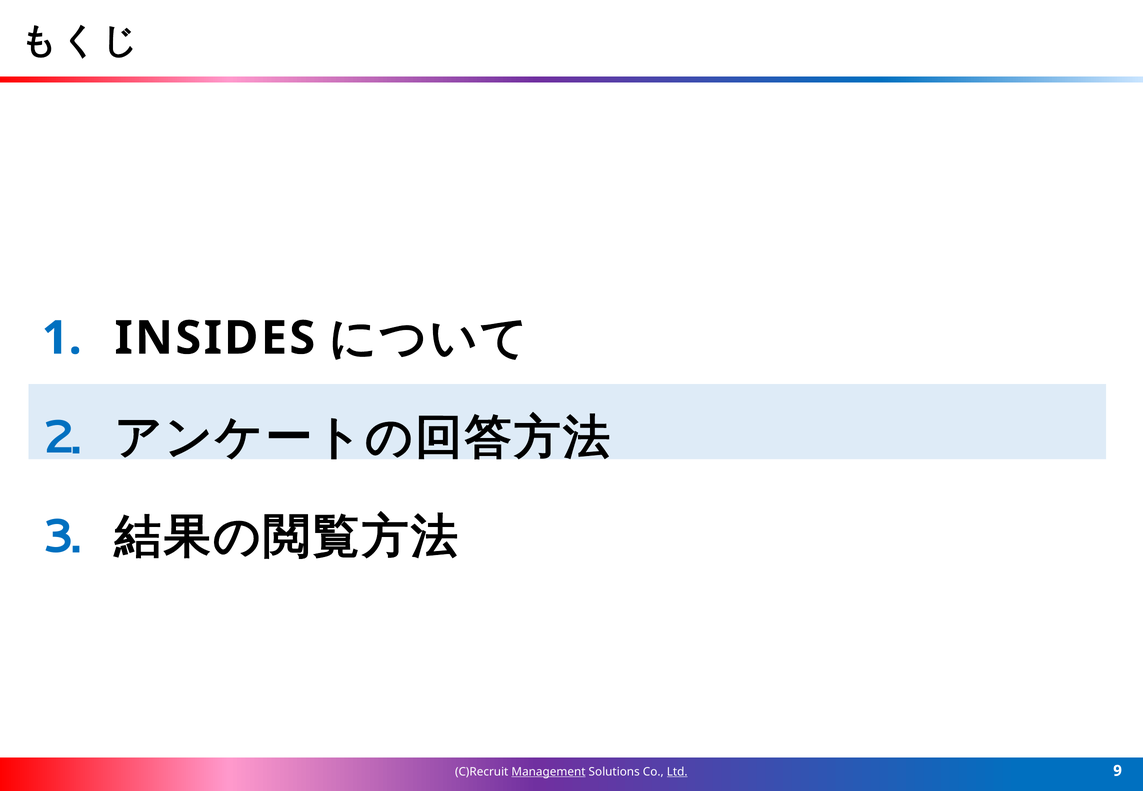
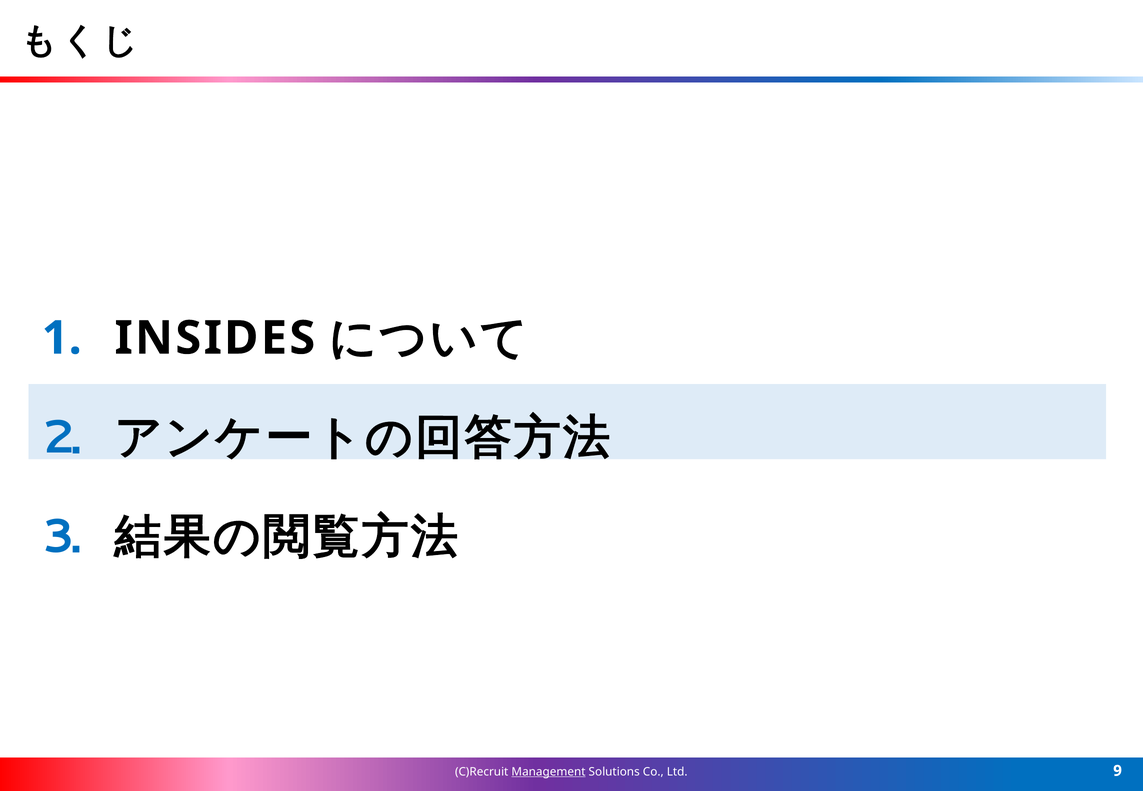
Ltd underline: present -> none
